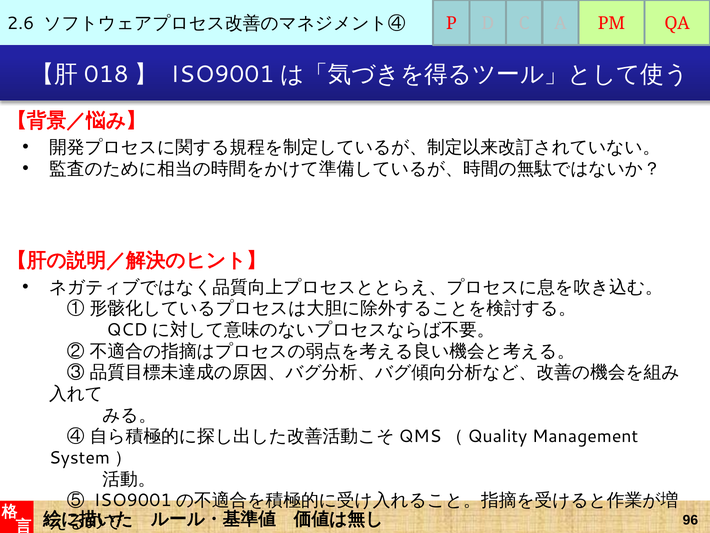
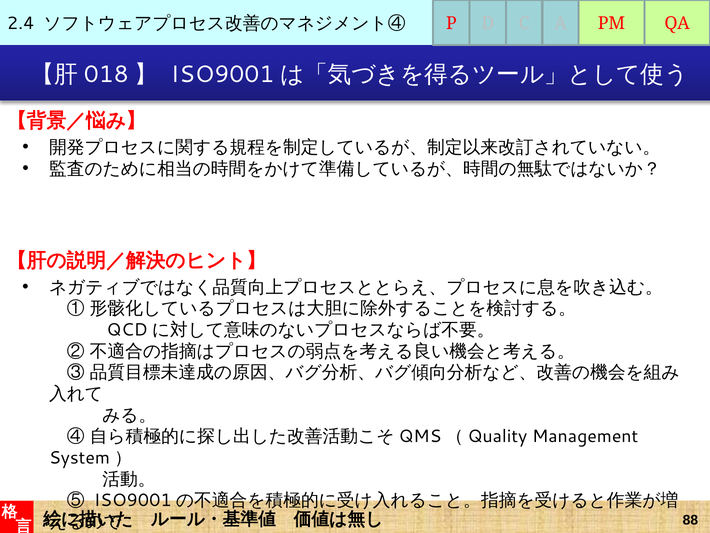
2.6: 2.6 -> 2.4
96: 96 -> 88
